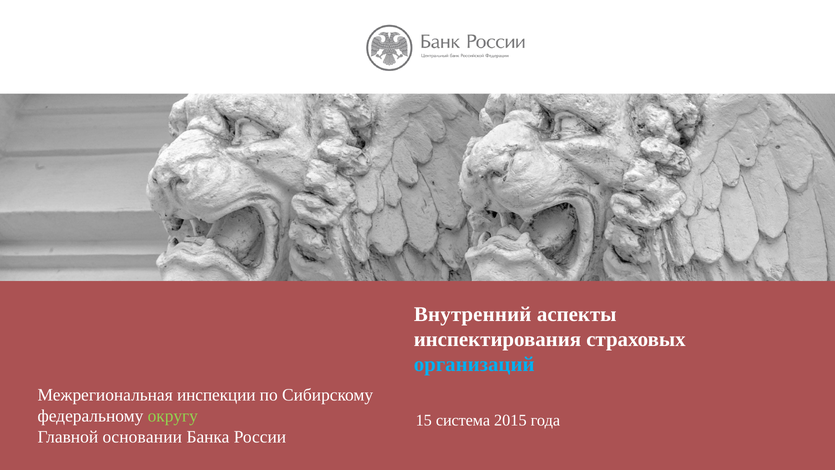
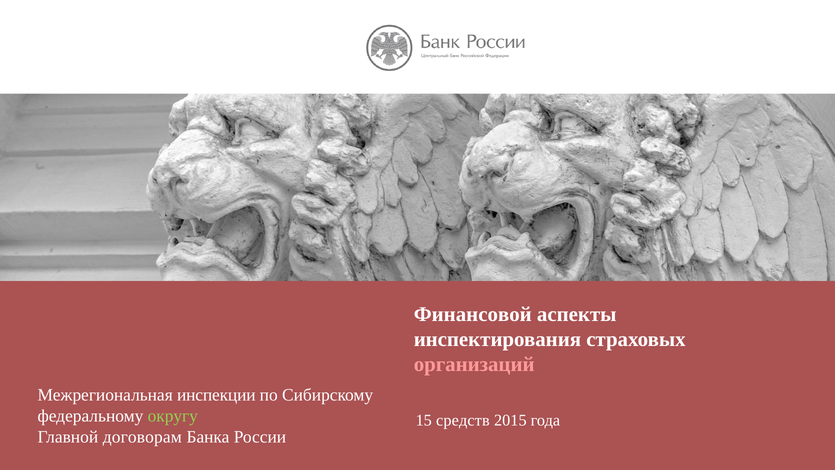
Внутренний: Внутренний -> Финансовой
организаций colour: light blue -> pink
система: система -> средств
основании: основании -> договорам
